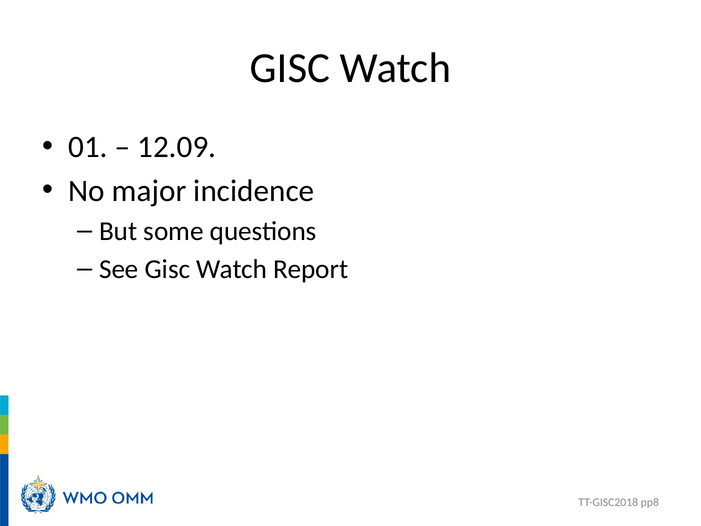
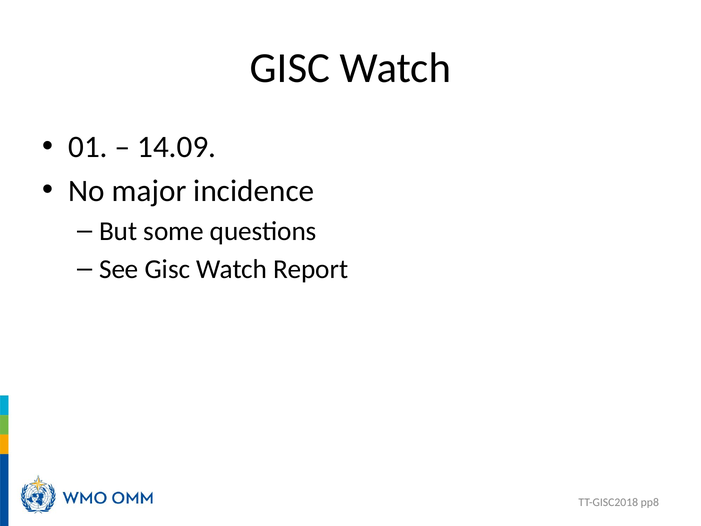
12.09: 12.09 -> 14.09
